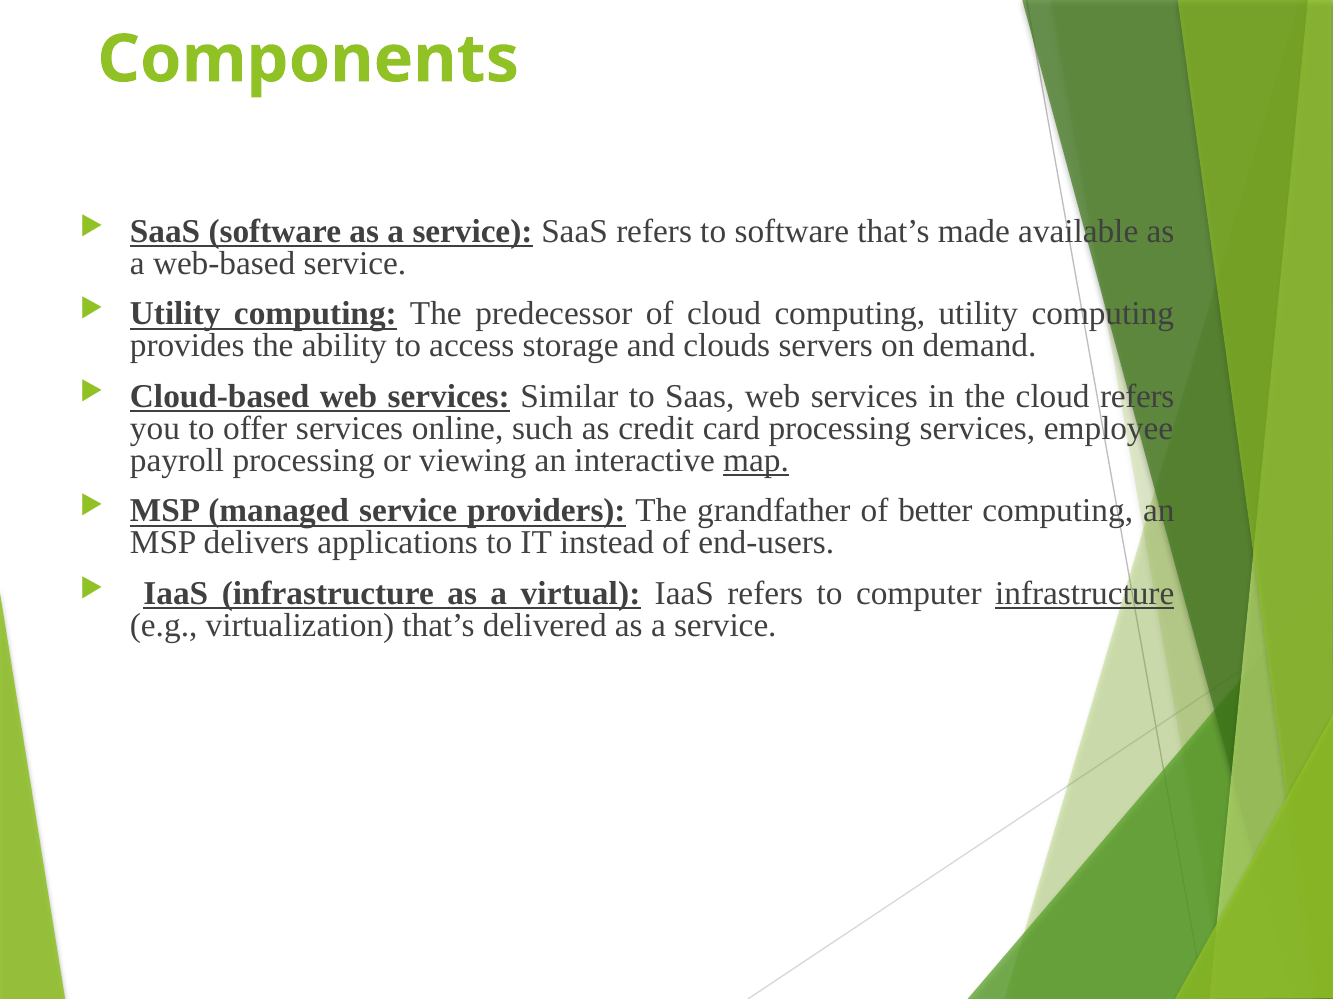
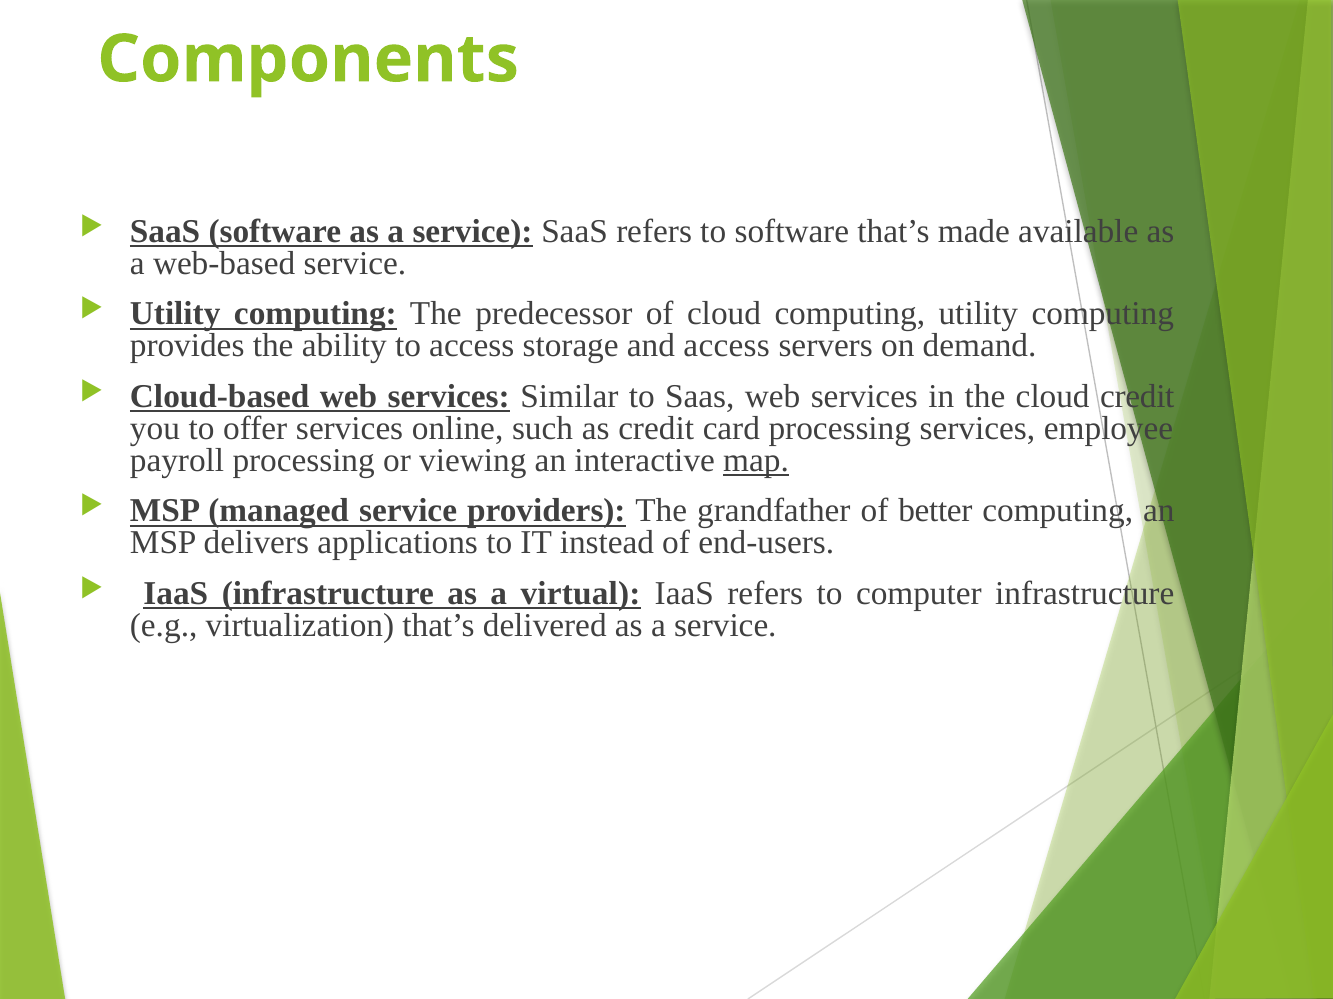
and clouds: clouds -> access
cloud refers: refers -> credit
infrastructure at (1085, 594) underline: present -> none
